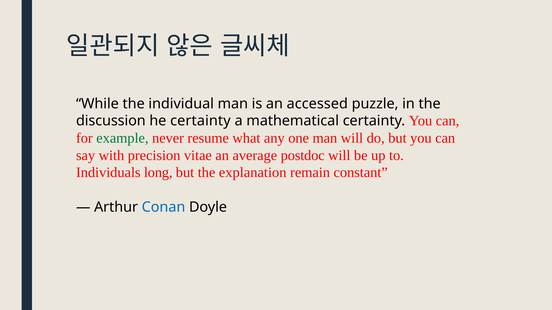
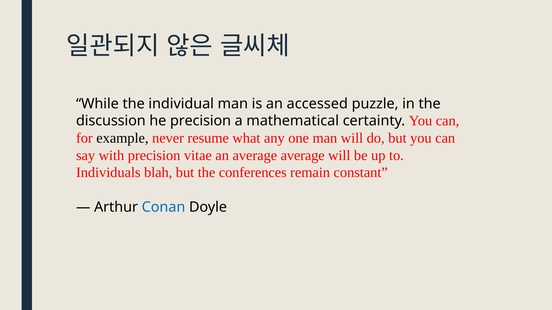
he certainty: certainty -> precision
example colour: green -> black
average postdoc: postdoc -> average
long: long -> blah
explanation: explanation -> conferences
